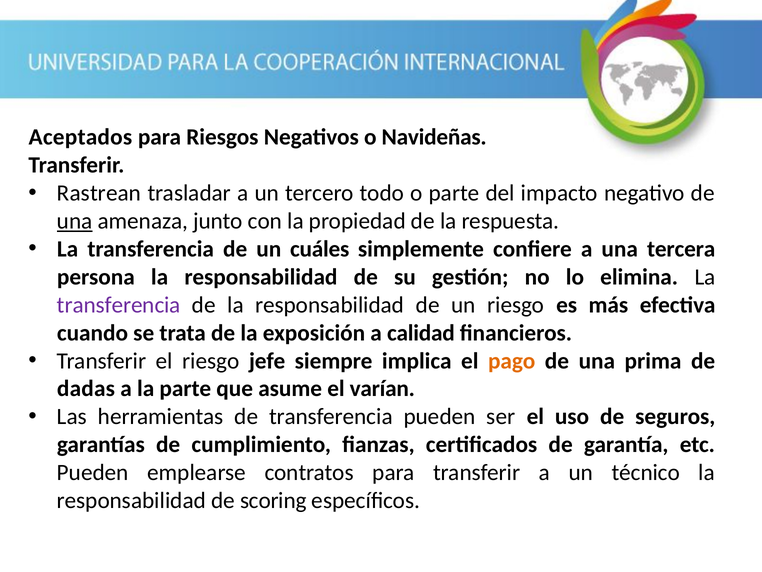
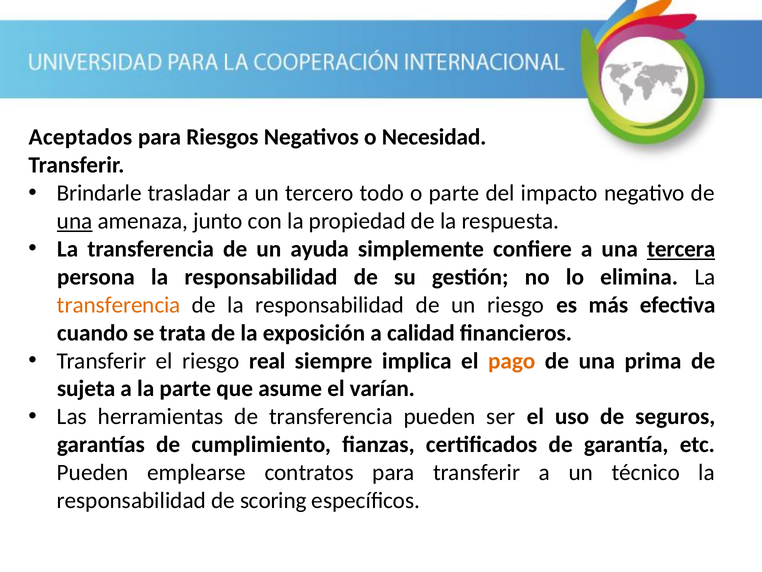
Navideñas: Navideñas -> Necesidad
Rastrean: Rastrean -> Brindarle
cuáles: cuáles -> ayuda
tercera underline: none -> present
transferencia at (119, 305) colour: purple -> orange
jefe: jefe -> real
dadas: dadas -> sujeta
